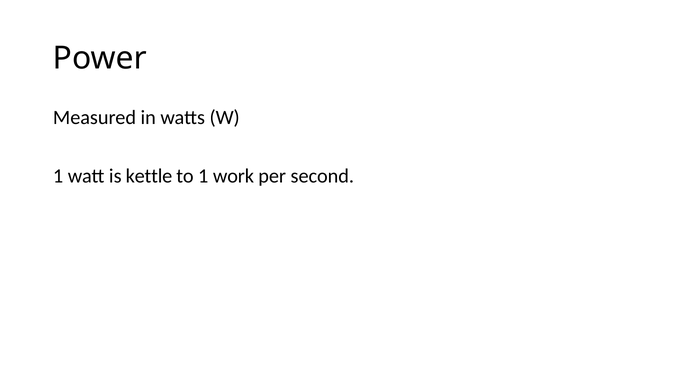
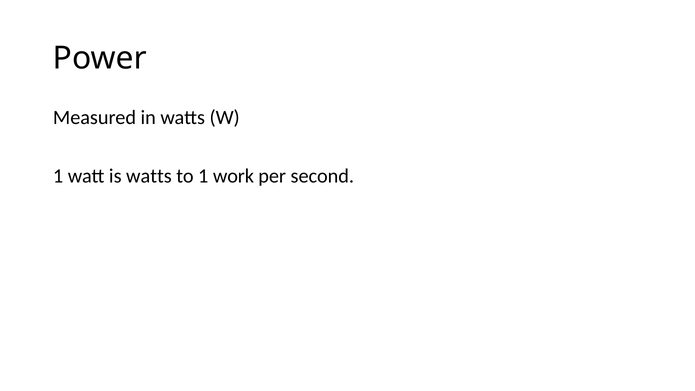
is kettle: kettle -> watts
